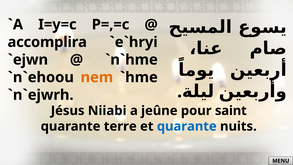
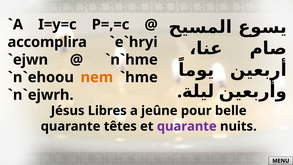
Niiabi: Niiabi -> Libres
saint: saint -> belle
terre: terre -> têtes
quarante at (187, 126) colour: blue -> purple
